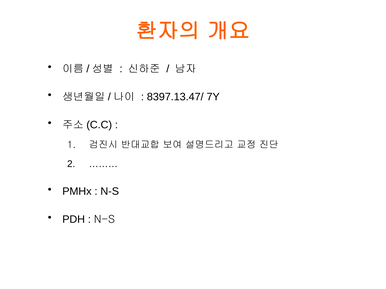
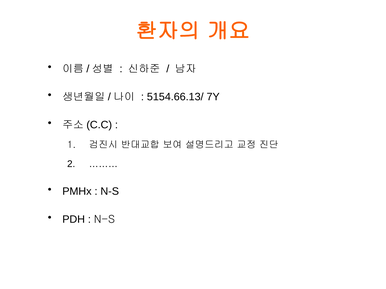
8397.13.47/: 8397.13.47/ -> 5154.66.13/
